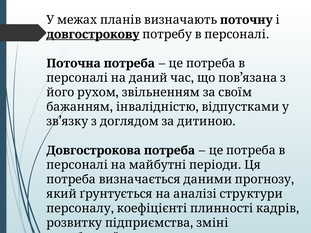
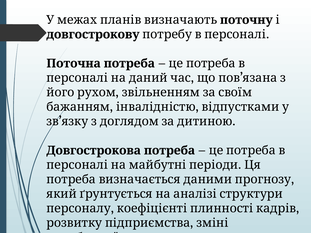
довгострокову underline: present -> none
